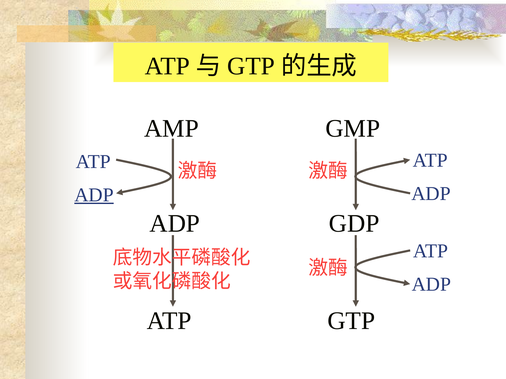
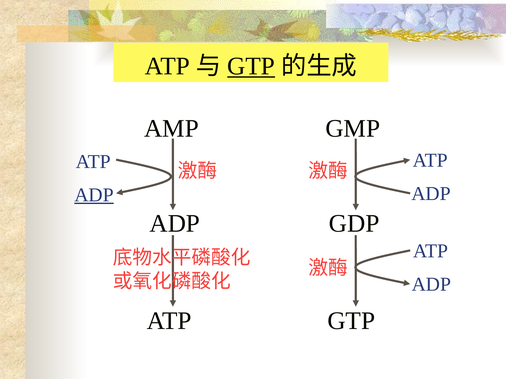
GTP at (251, 66) underline: none -> present
